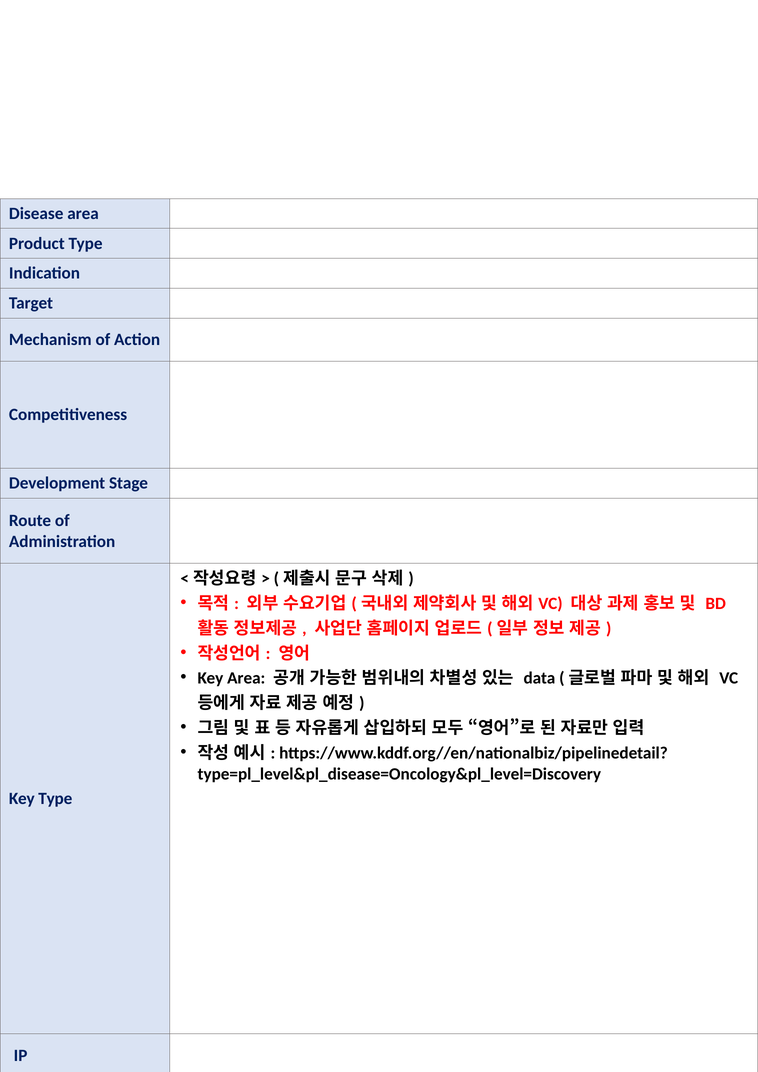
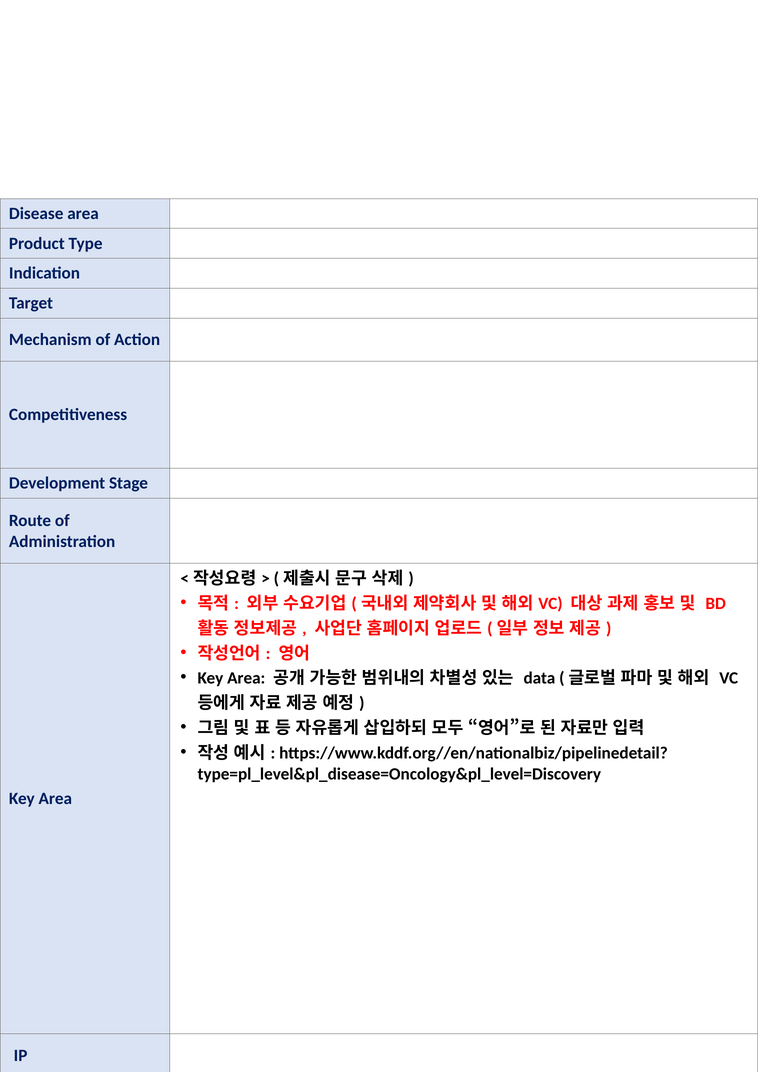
Type at (55, 799): Type -> Area
